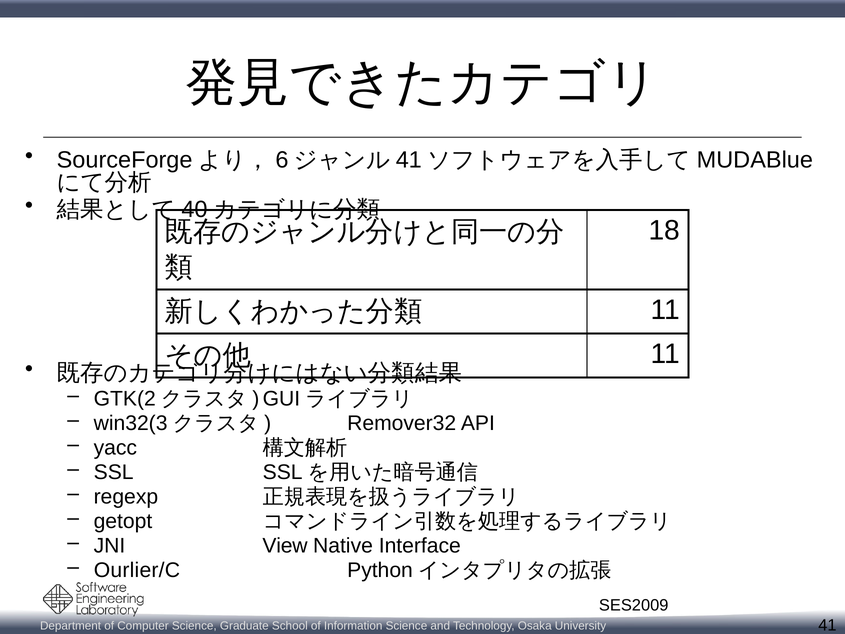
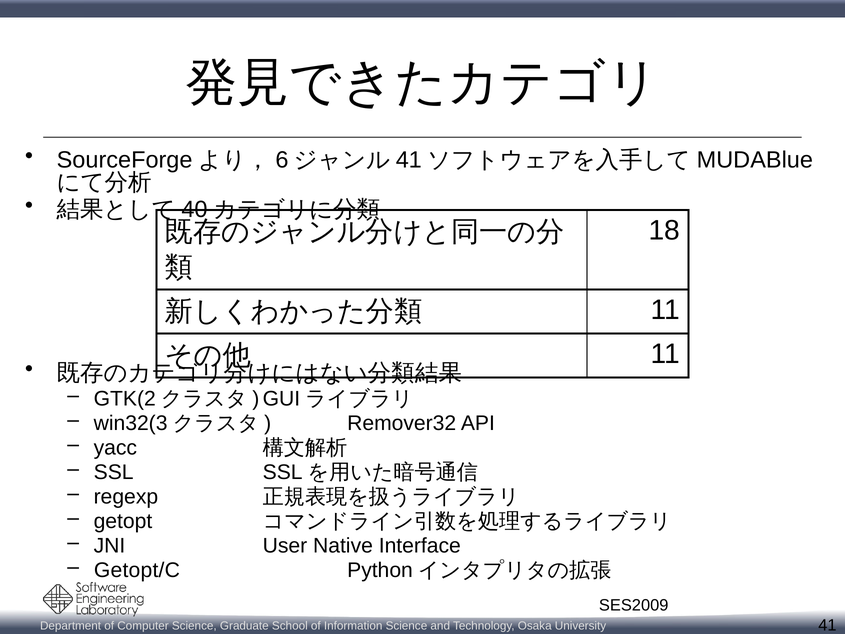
View: View -> User
Ourlier/C: Ourlier/C -> Getopt/C
